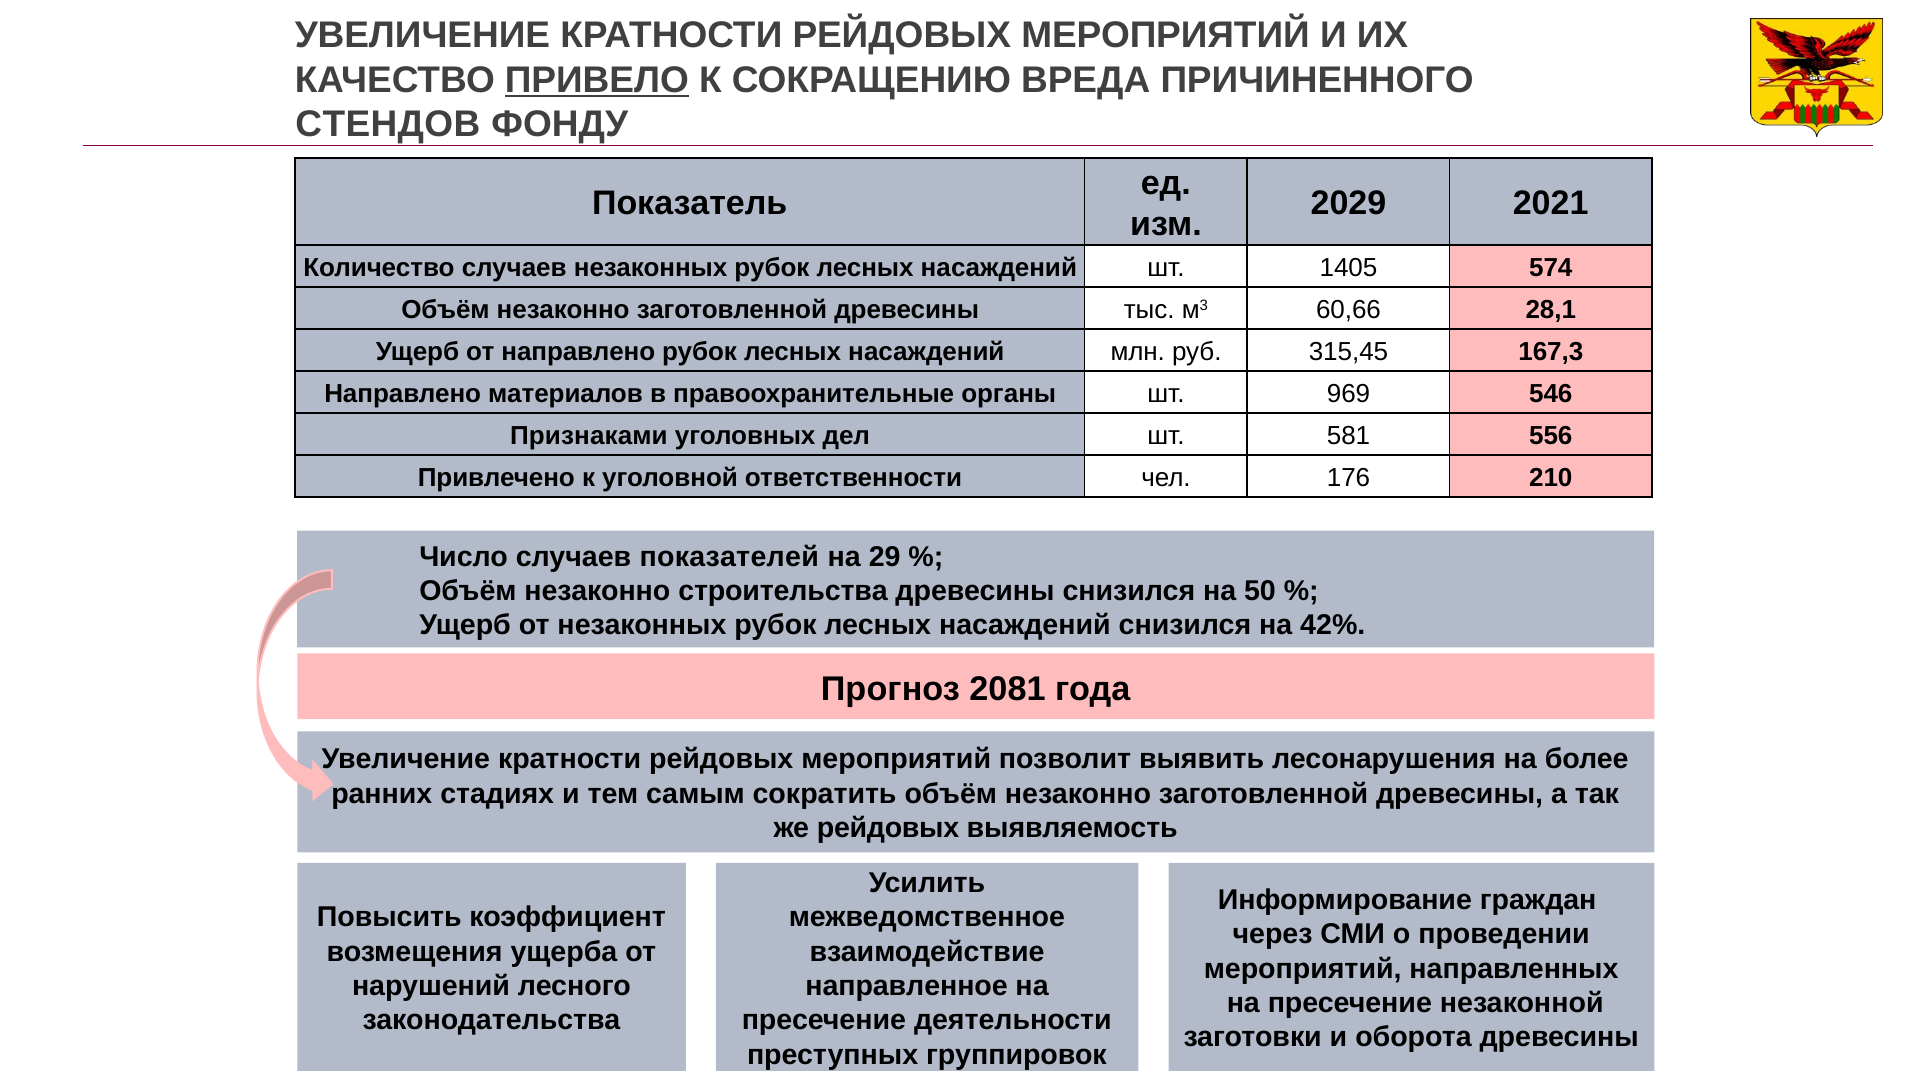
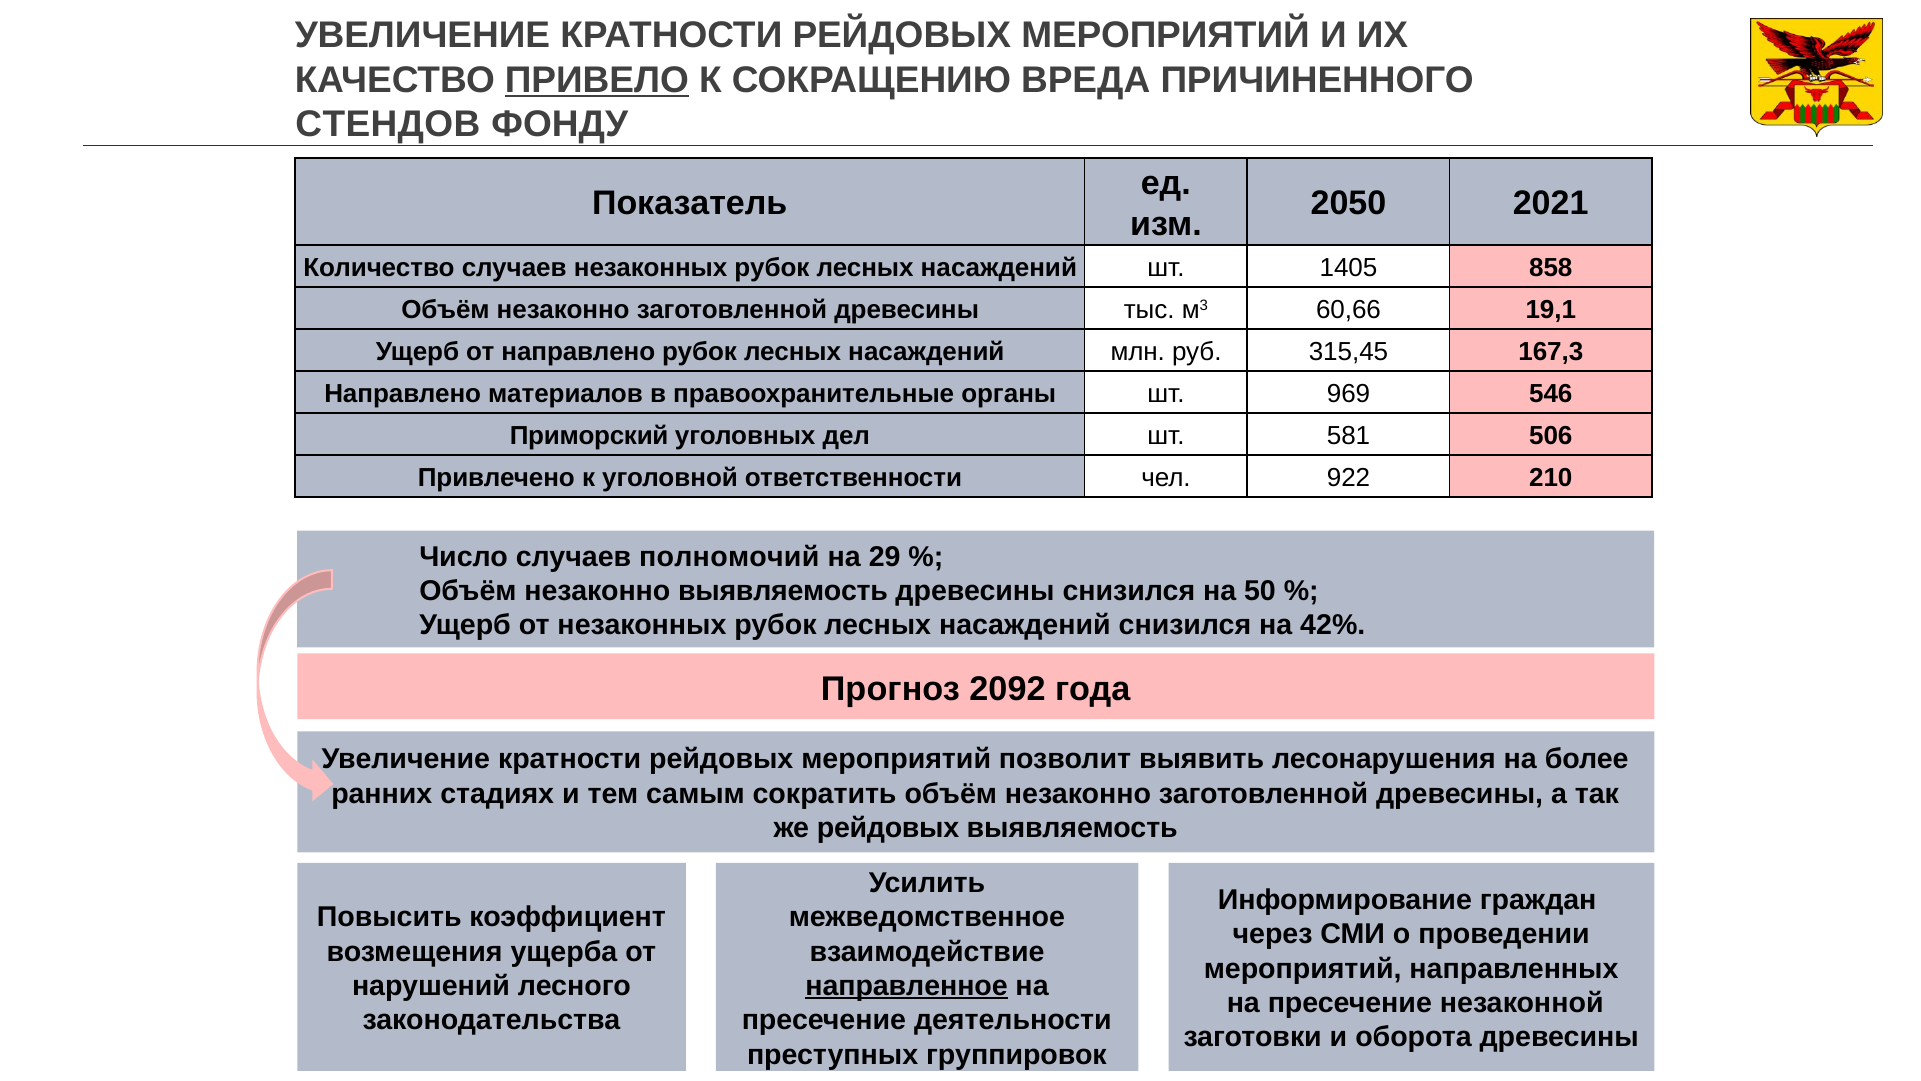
2029: 2029 -> 2050
574: 574 -> 858
28,1: 28,1 -> 19,1
Признаками: Признаками -> Приморский
556: 556 -> 506
176: 176 -> 922
показателей: показателей -> полномочий
незаконно строительства: строительства -> выявляемость
2081: 2081 -> 2092
направленное underline: none -> present
